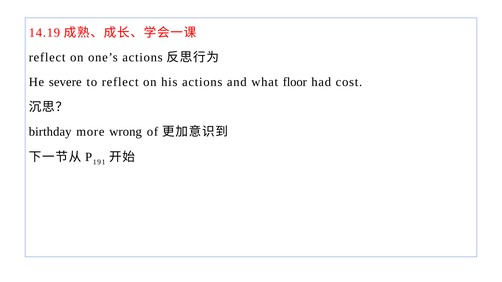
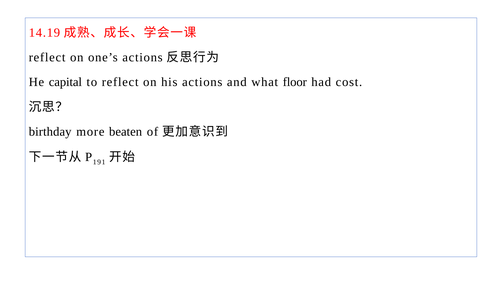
severe: severe -> capital
wrong: wrong -> beaten
